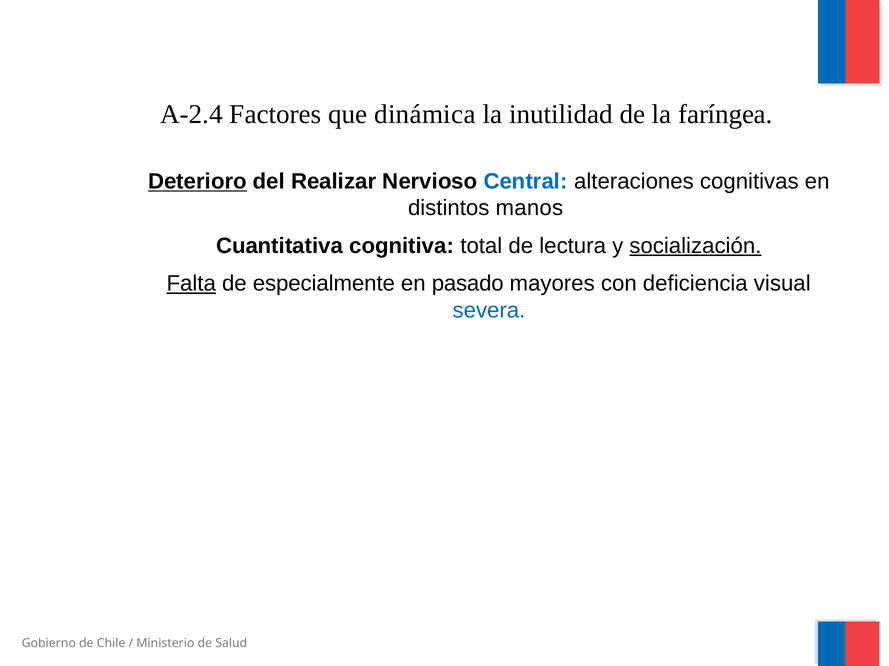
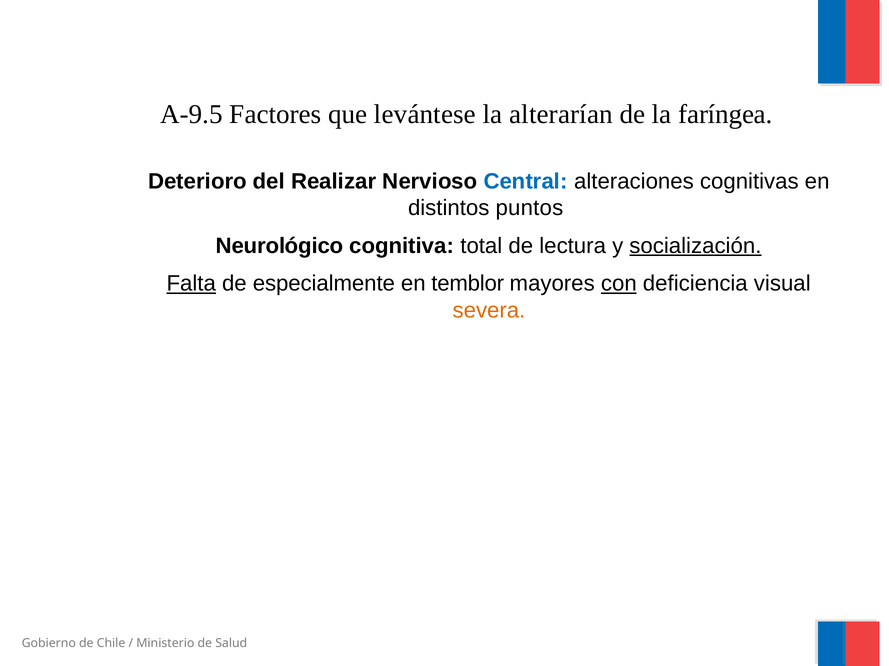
A-2.4: A-2.4 -> A-9.5
dinámica: dinámica -> levántese
inutilidad: inutilidad -> alterarían
Deterioro underline: present -> none
manos: manos -> puntos
Cuantitativa: Cuantitativa -> Neurológico
pasado: pasado -> temblor
con underline: none -> present
severa colour: blue -> orange
